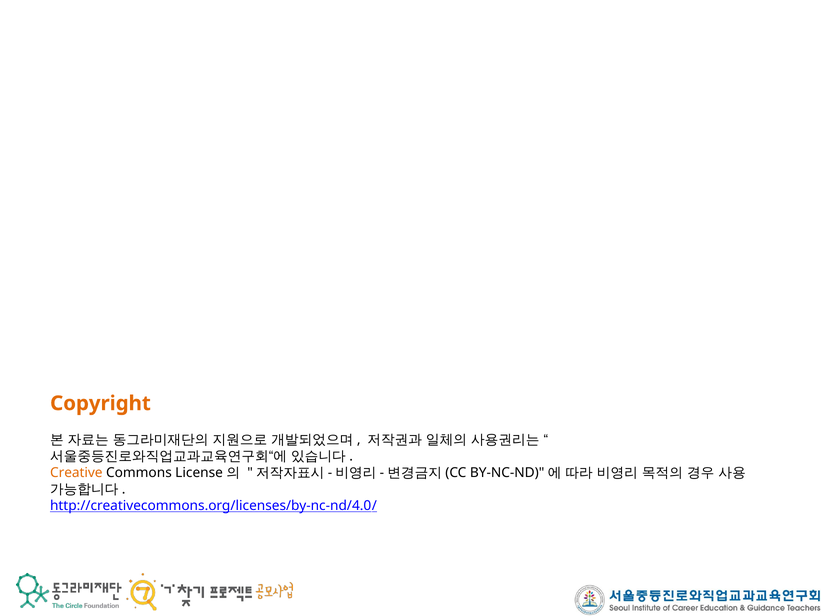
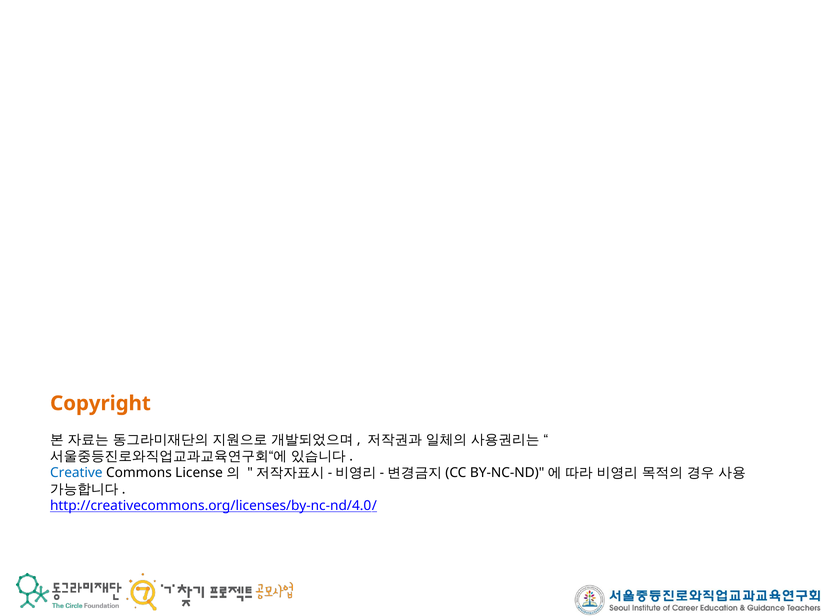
Creative colour: orange -> blue
